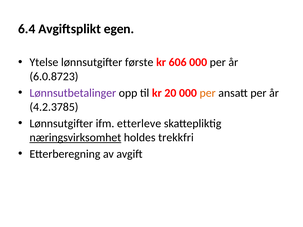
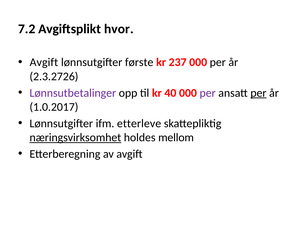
6.4: 6.4 -> 7.2
egen: egen -> hvor
Ytelse at (44, 62): Ytelse -> Avgift
606: 606 -> 237
6.0.8723: 6.0.8723 -> 2.3.2726
20: 20 -> 40
per at (208, 93) colour: orange -> purple
per at (258, 93) underline: none -> present
4.2.3785: 4.2.3785 -> 1.0.2017
trekkfri: trekkfri -> mellom
